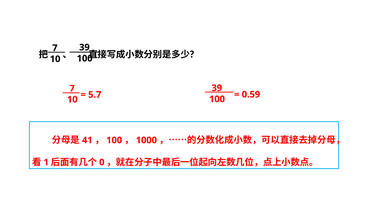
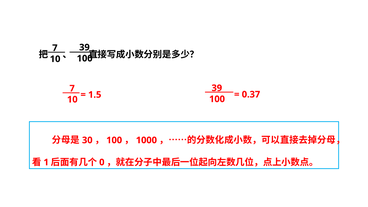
5.7: 5.7 -> 1.5
0.59: 0.59 -> 0.37
41: 41 -> 30
